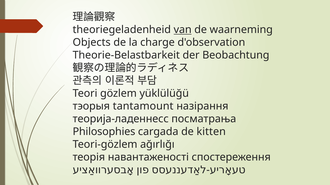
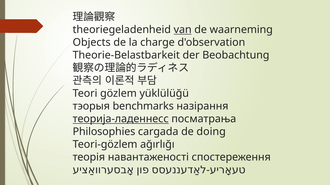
tantamount: tantamount -> benchmarks
теорија-ладеннесс underline: none -> present
kitten: kitten -> doing
